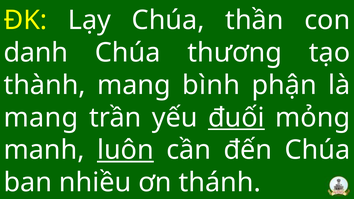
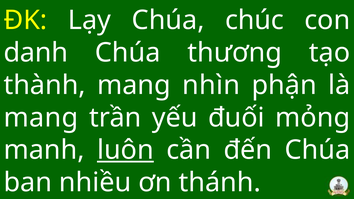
thần: thần -> chúc
bình: bình -> nhìn
đuối underline: present -> none
